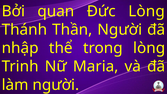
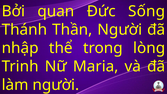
Đức Lòng: Lòng -> Sống
